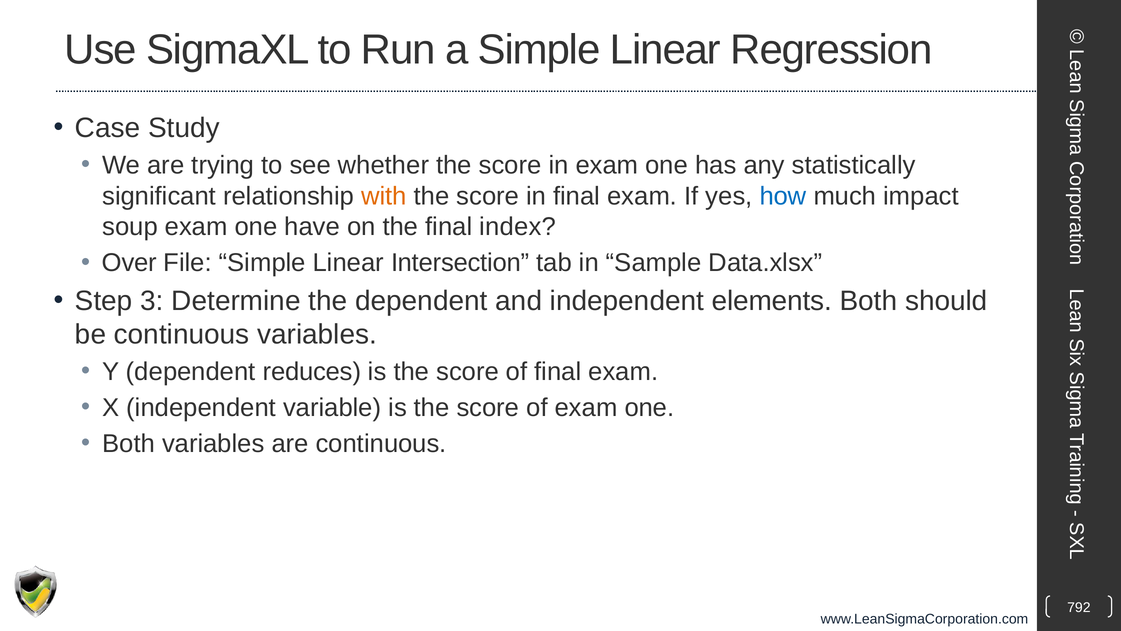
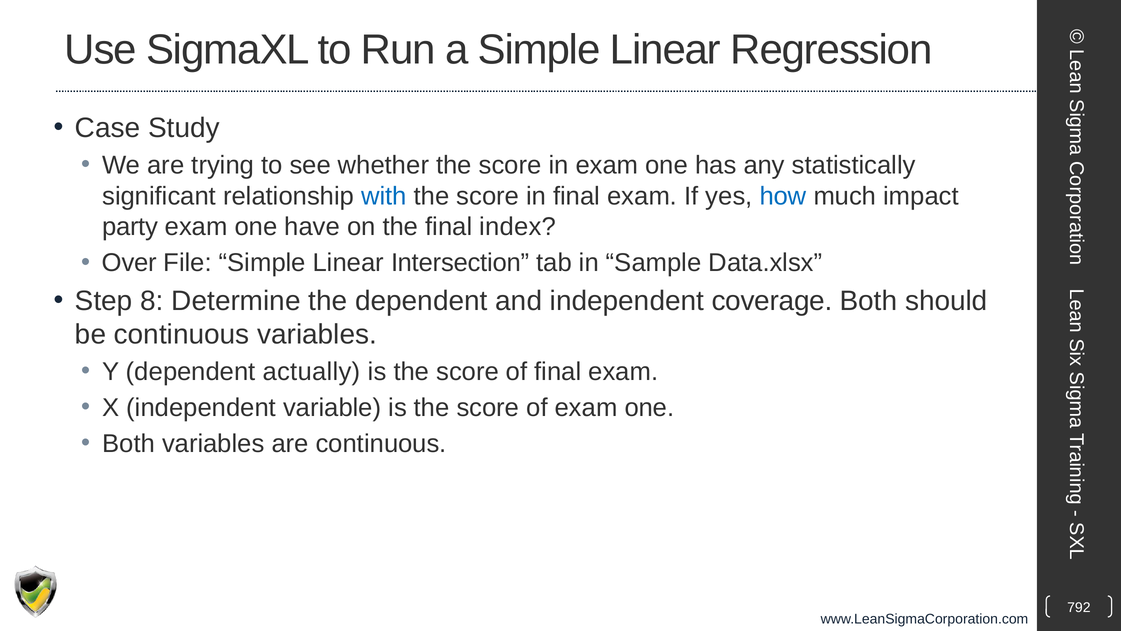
with colour: orange -> blue
soup: soup -> party
3: 3 -> 8
elements: elements -> coverage
reduces: reduces -> actually
